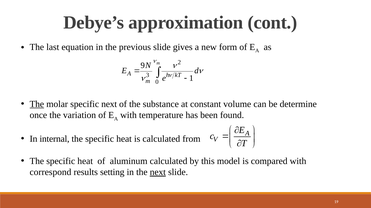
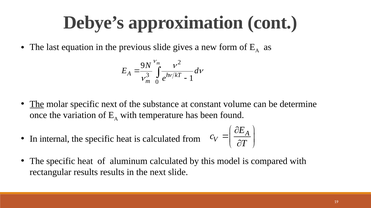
correspond: correspond -> rectangular
results setting: setting -> results
next at (158, 173) underline: present -> none
